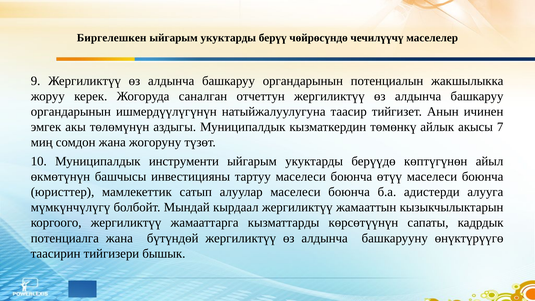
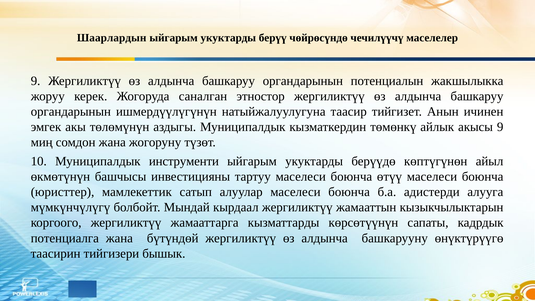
Биргелешкен: Биргелешкен -> Шаарлардын
отчеттун: отчеттун -> этностор
акысы 7: 7 -> 9
